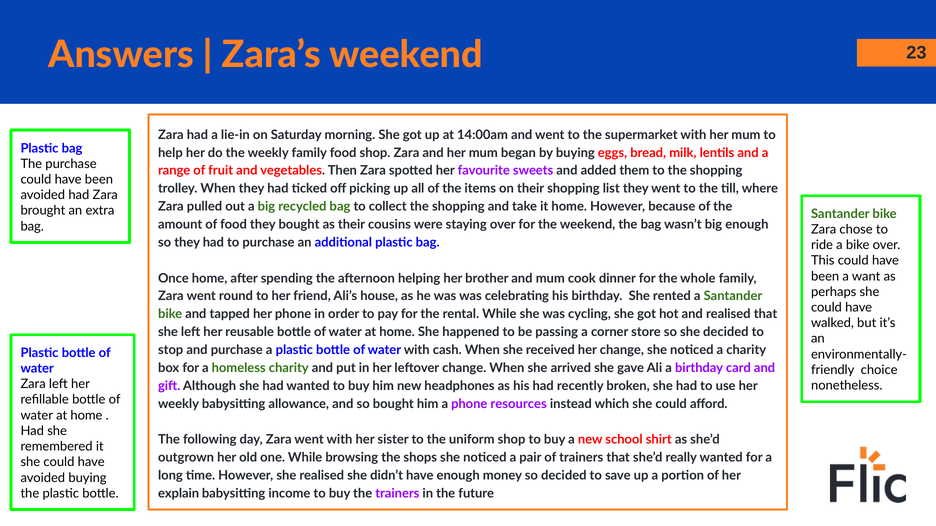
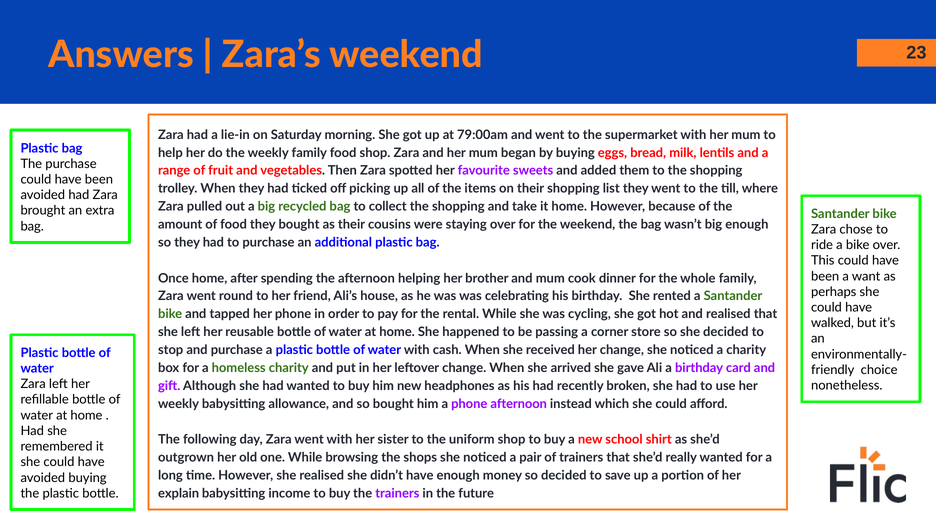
14:00am: 14:00am -> 79:00am
phone resources: resources -> afternoon
